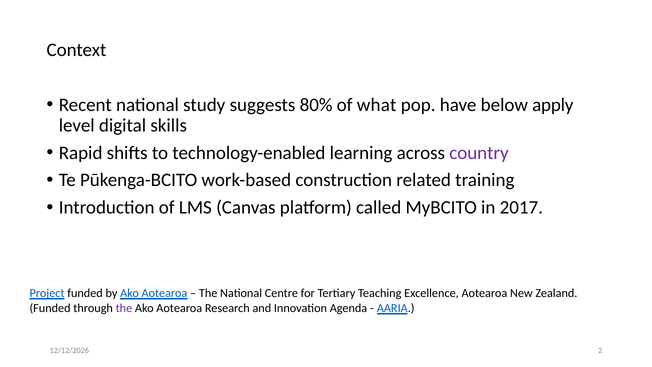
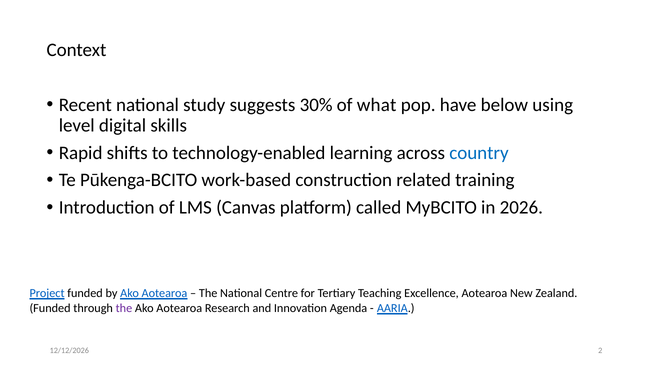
80%: 80% -> 30%
apply: apply -> using
country colour: purple -> blue
2017: 2017 -> 2026
